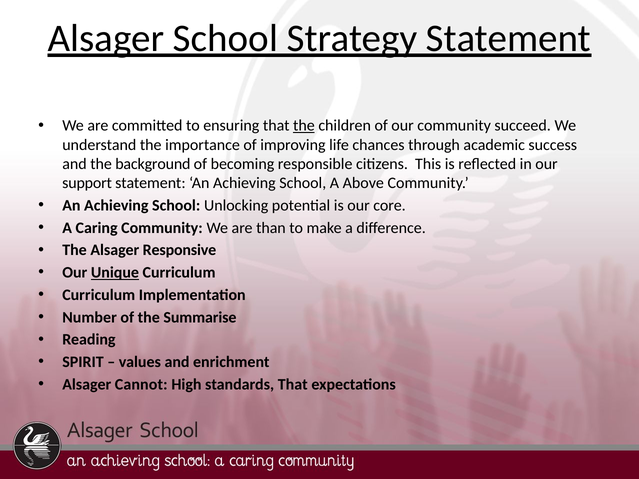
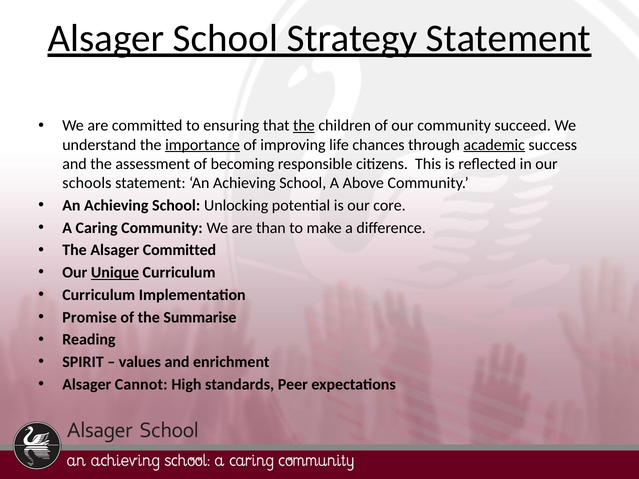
importance underline: none -> present
academic underline: none -> present
background: background -> assessment
support: support -> schools
Alsager Responsive: Responsive -> Committed
Number: Number -> Promise
standards That: That -> Peer
